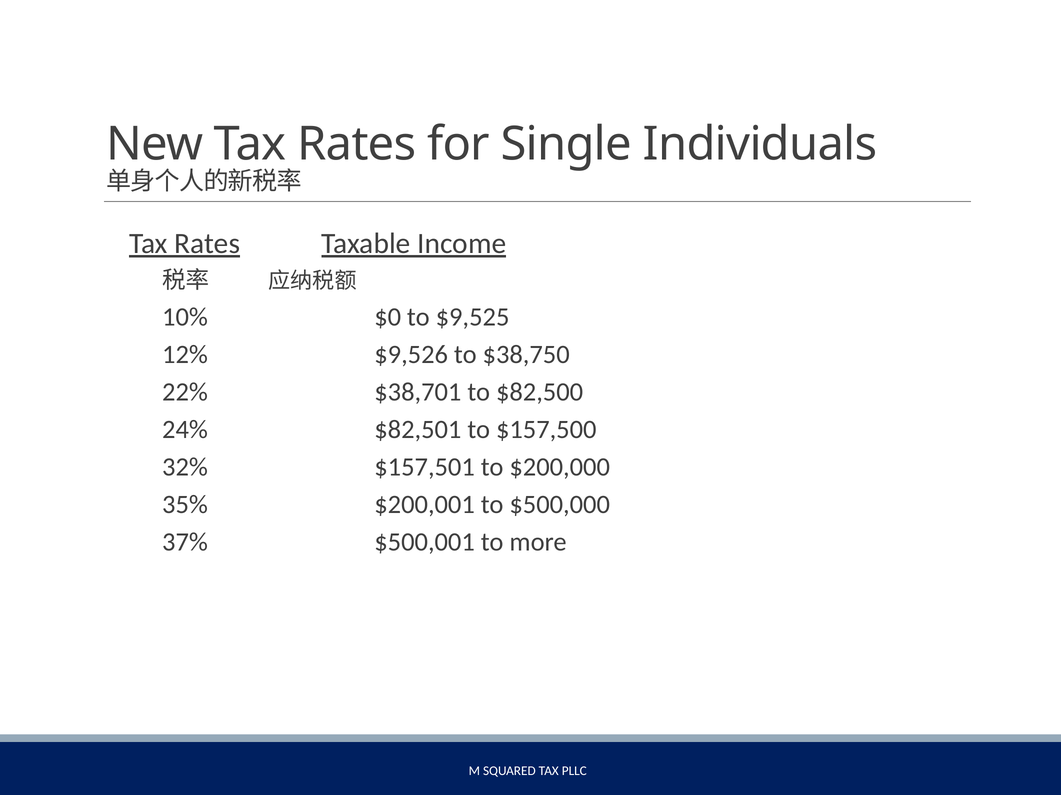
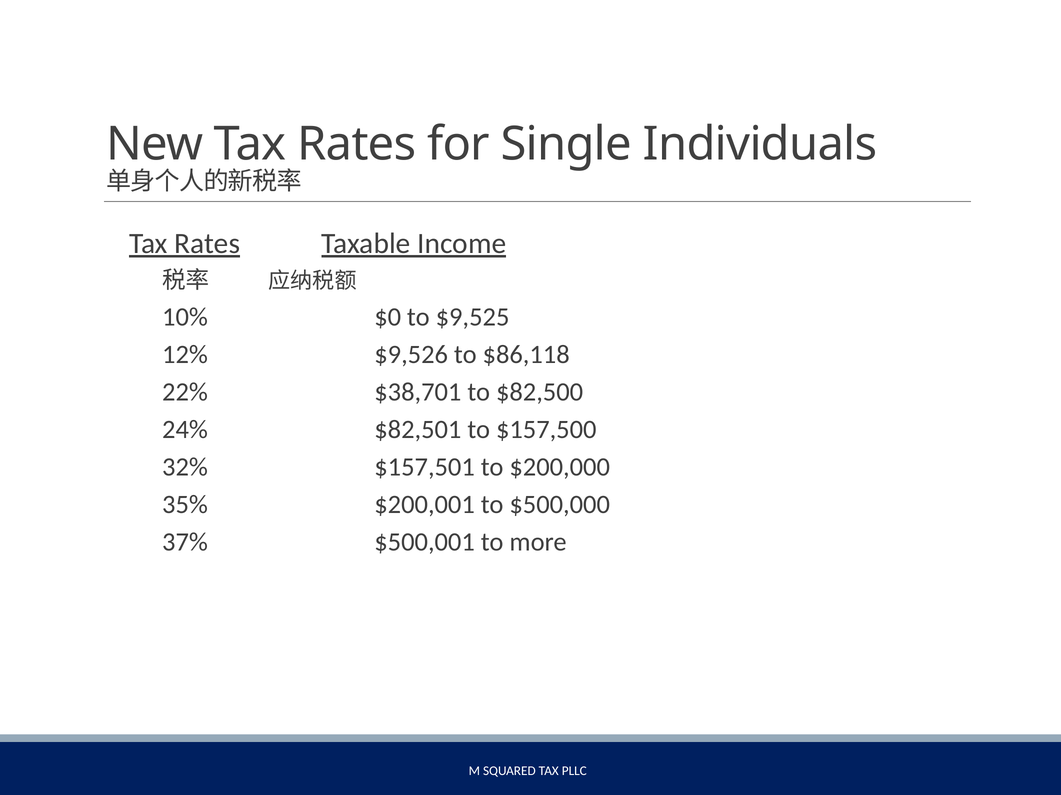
$38,750: $38,750 -> $86,118
